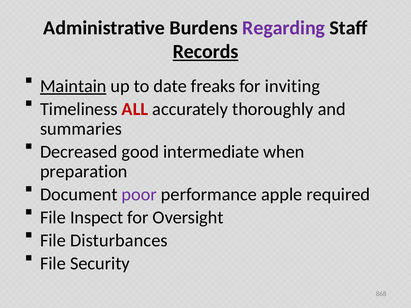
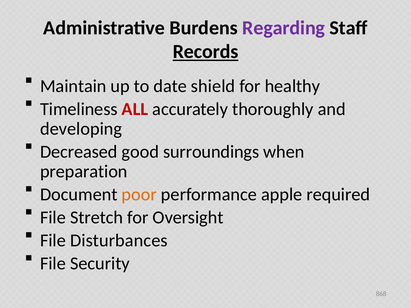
Maintain underline: present -> none
freaks: freaks -> shield
inviting: inviting -> healthy
summaries: summaries -> developing
intermediate: intermediate -> surroundings
poor colour: purple -> orange
Inspect: Inspect -> Stretch
